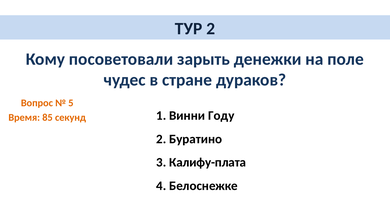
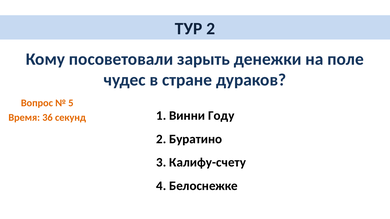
85: 85 -> 36
Калифу-плата: Калифу-плата -> Калифу-счету
